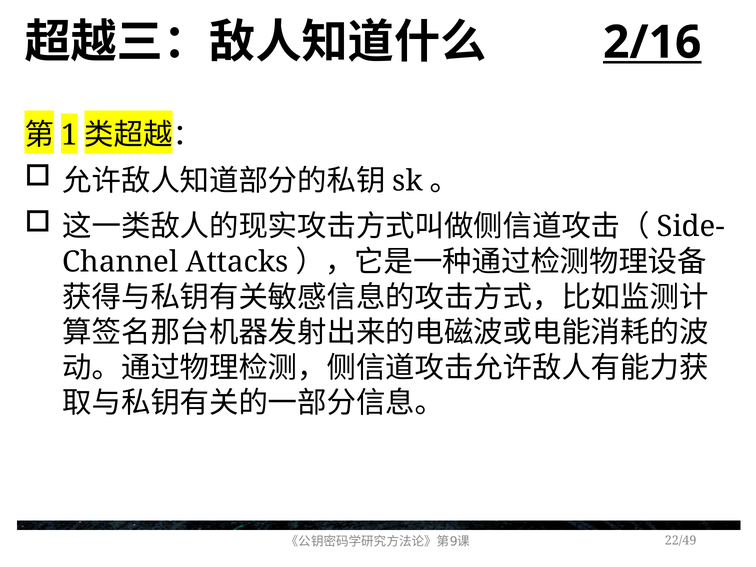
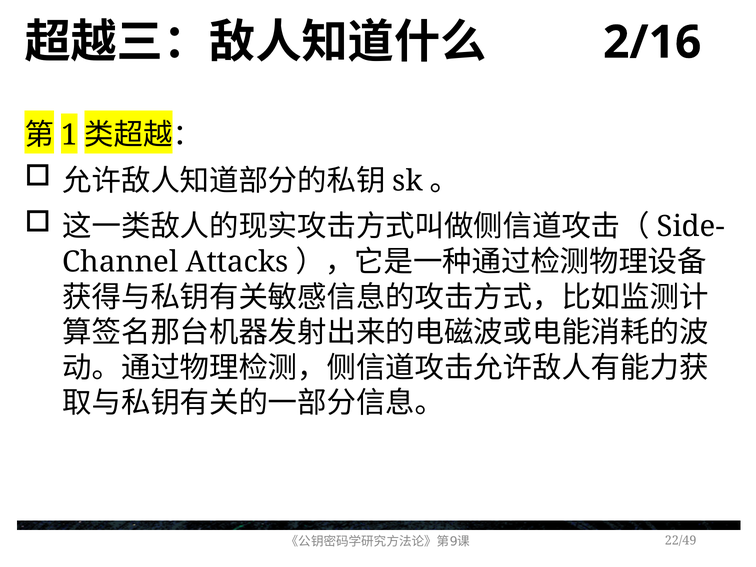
2/16 underline: present -> none
